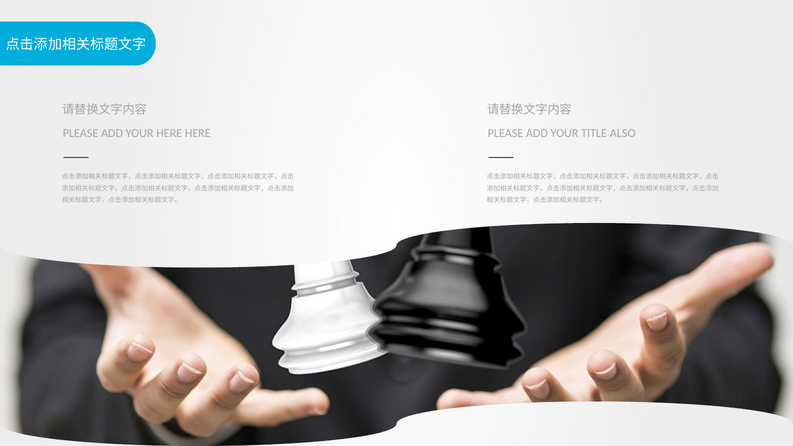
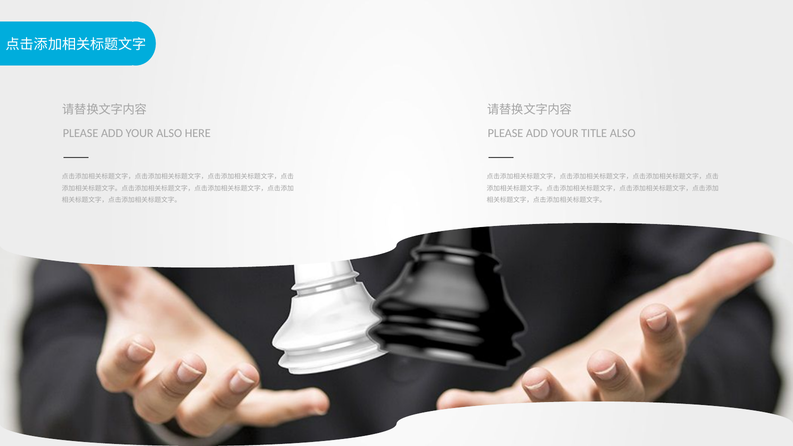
YOUR HERE: HERE -> ALSO
